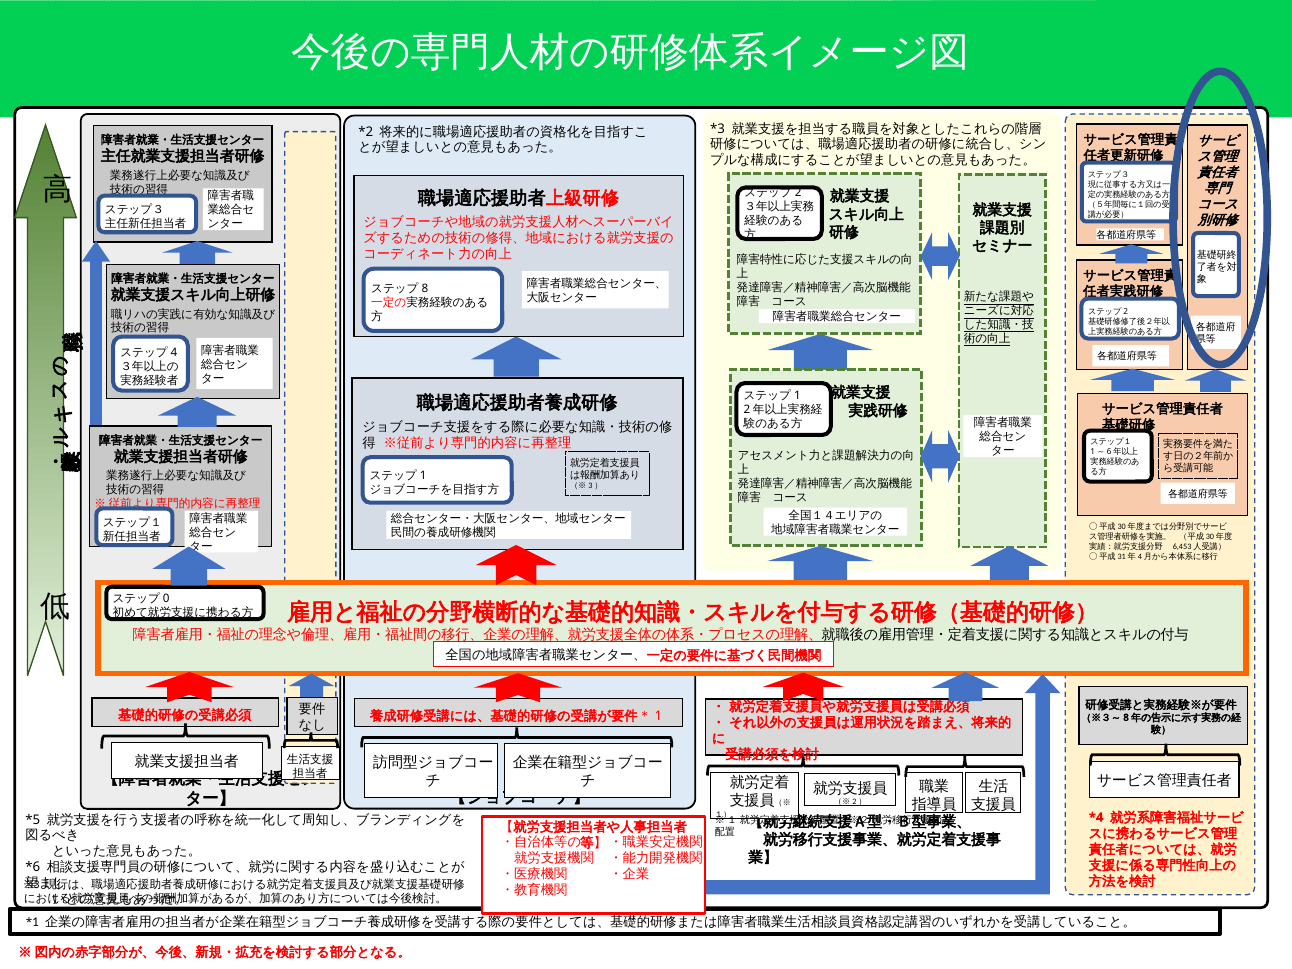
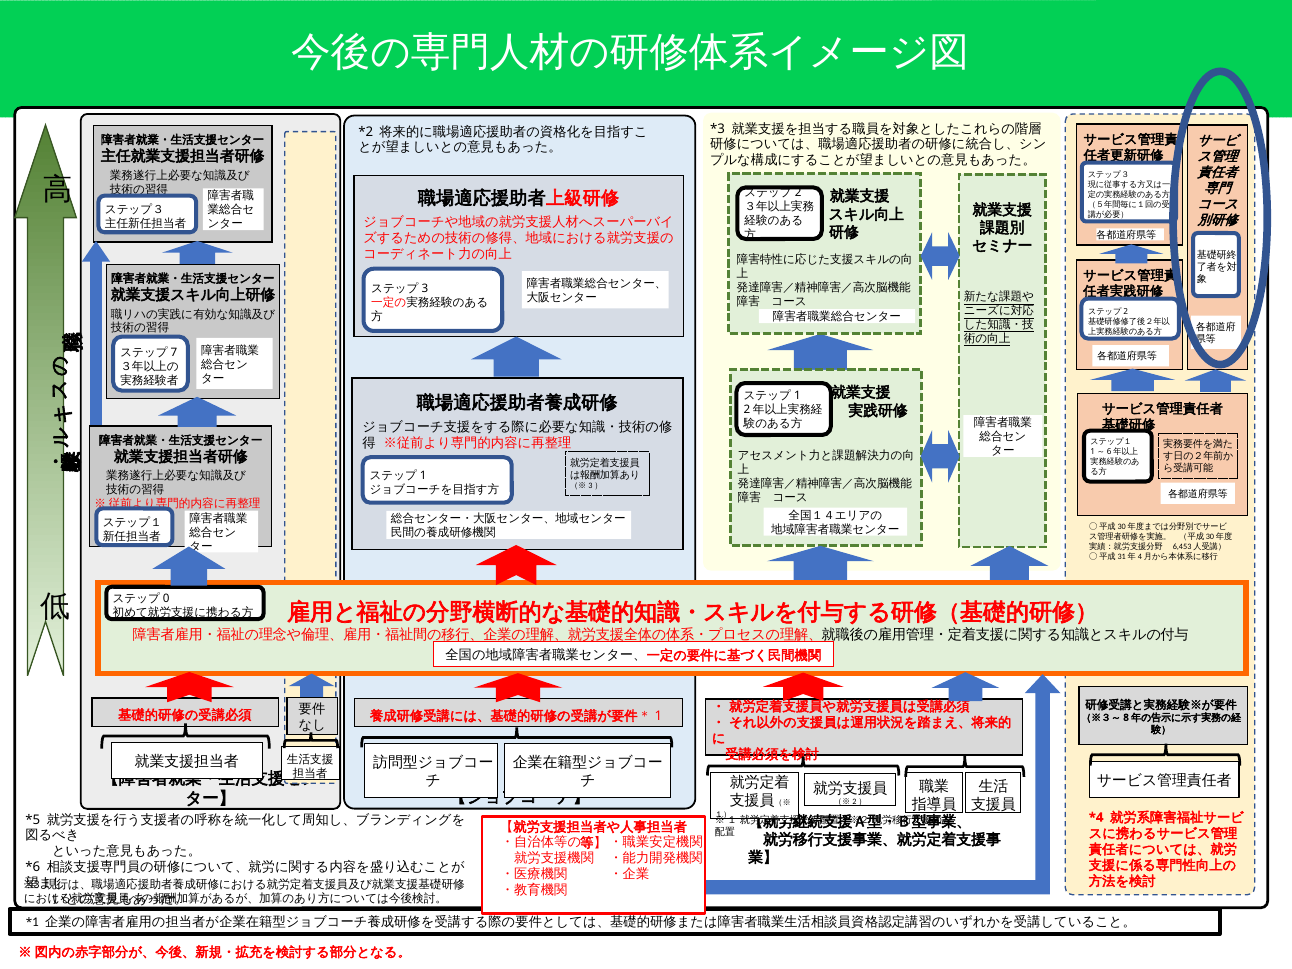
8: 8 -> 3
4: 4 -> 7
